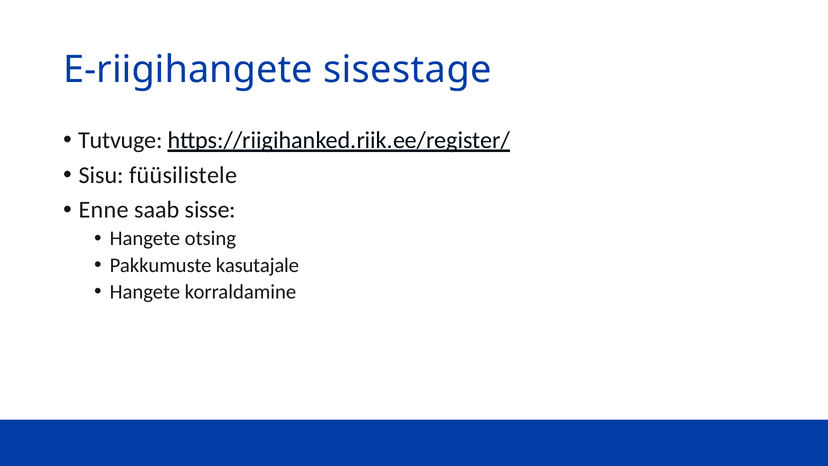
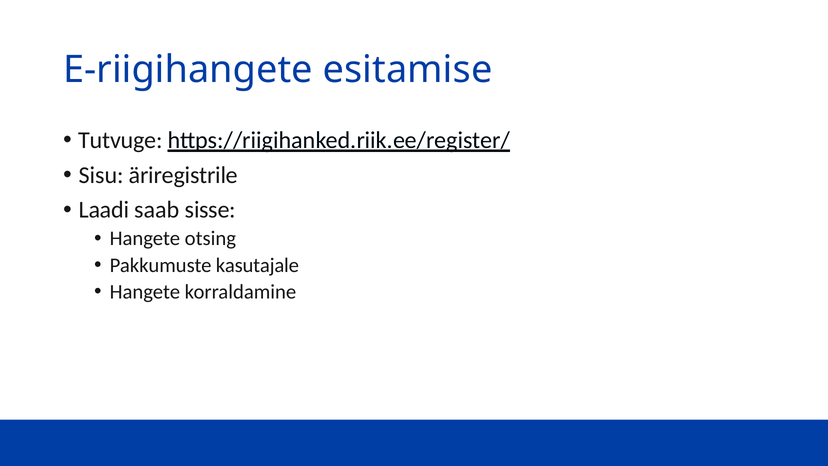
sisestage: sisestage -> esitamise
füüsilistele: füüsilistele -> äriregistrile
Enne: Enne -> Laadi
